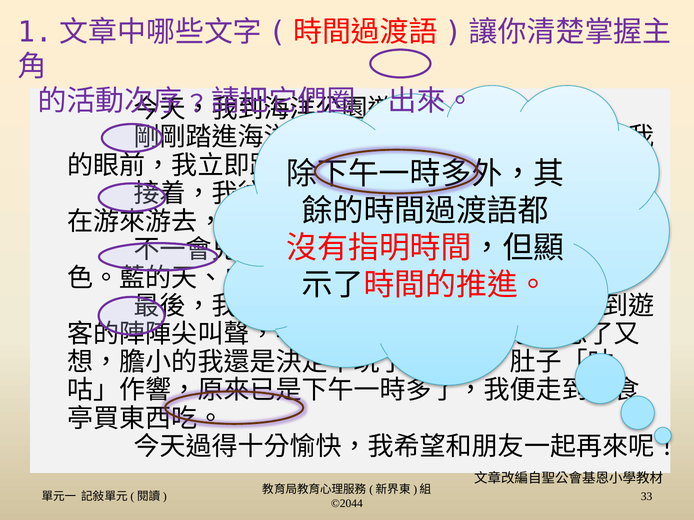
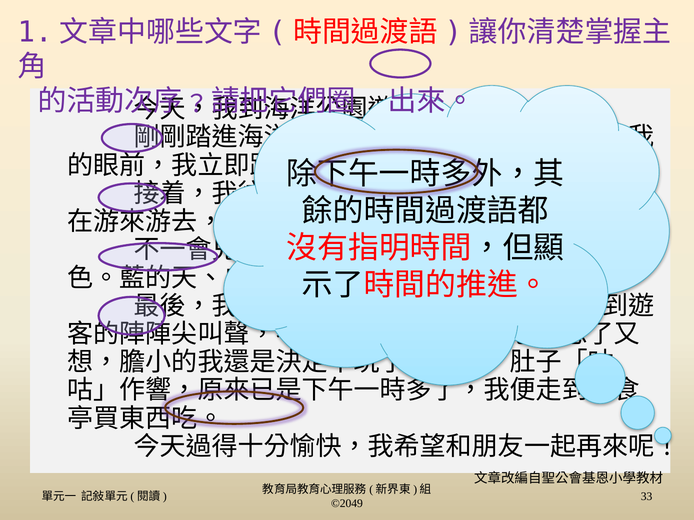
©2044: ©2044 -> ©2049
